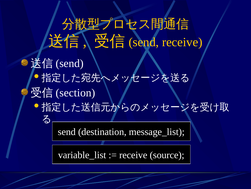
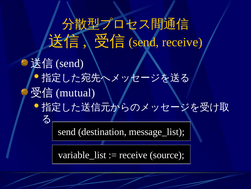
section: section -> mutual
